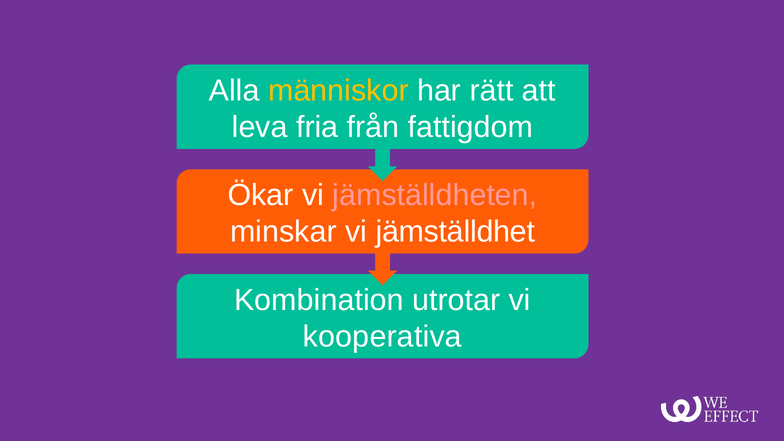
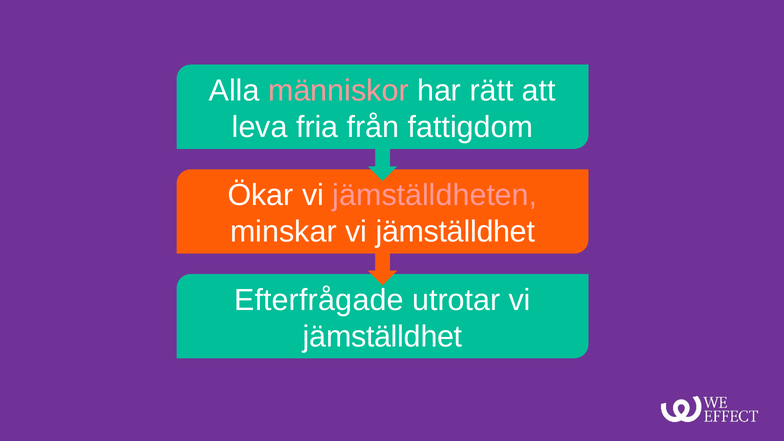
människor colour: yellow -> pink
Kombination: Kombination -> Efterfrågade
kooperativa at (382, 337): kooperativa -> jämställdhet
